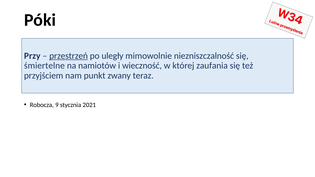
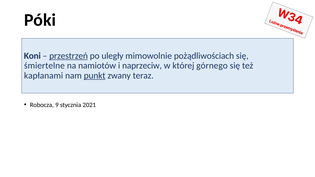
Przy: Przy -> Koni
niezniszczalność: niezniszczalność -> pożądliwościach
wieczność: wieczność -> naprzeciw
zaufania: zaufania -> górnego
przyjściem: przyjściem -> kapłanami
punkt underline: none -> present
